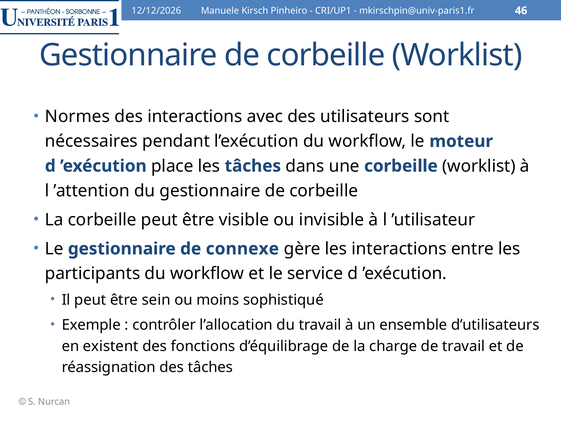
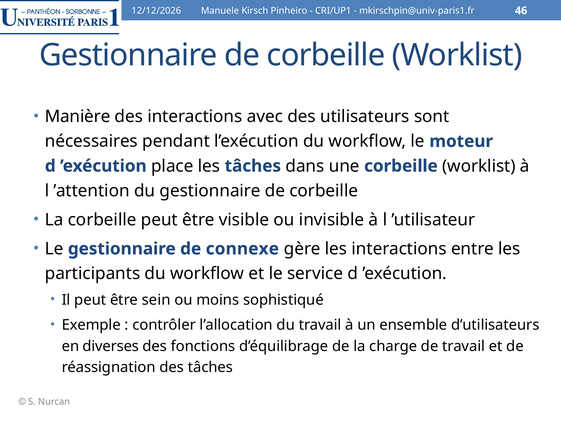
Normes: Normes -> Manière
existent: existent -> diverses
